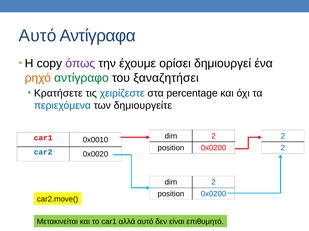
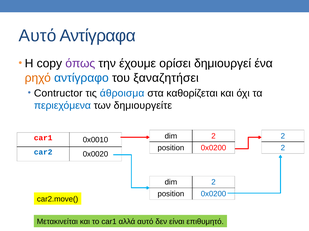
αντίγραφο colour: green -> blue
Κρατήσετε: Κρατήσετε -> Contructor
χειρίζεστε: χειρίζεστε -> άθροισμα
percentage: percentage -> καθορίζεται
